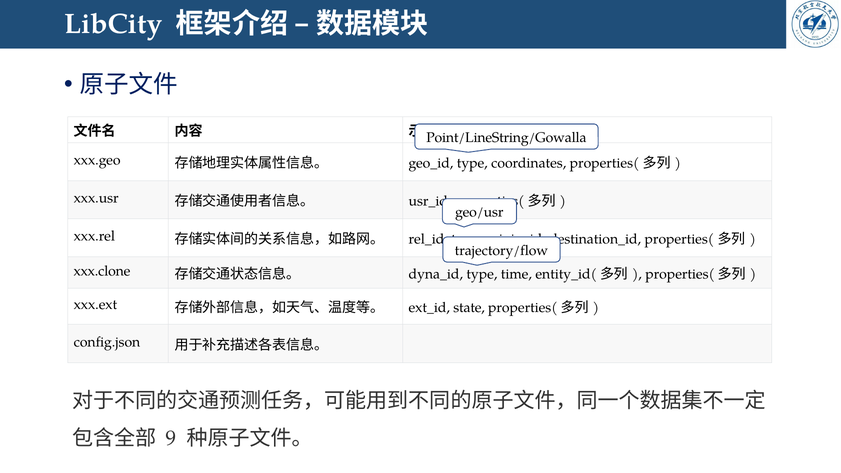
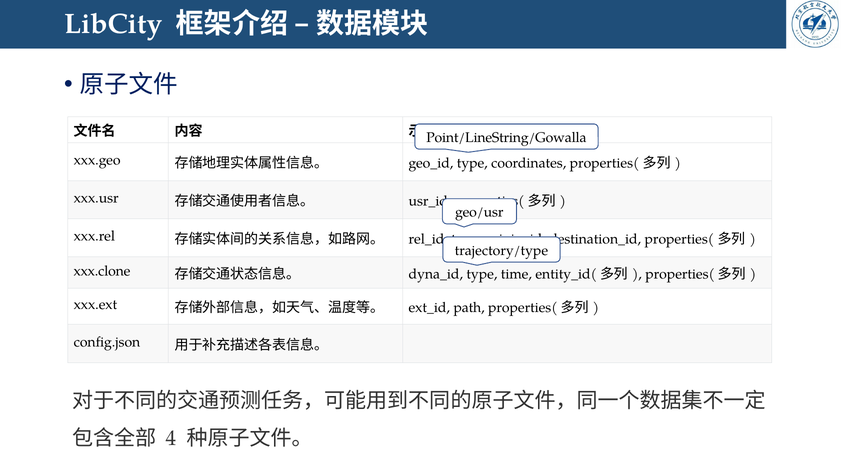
trajectory/flow: trajectory/flow -> trajectory/type
state: state -> path
9: 9 -> 4
